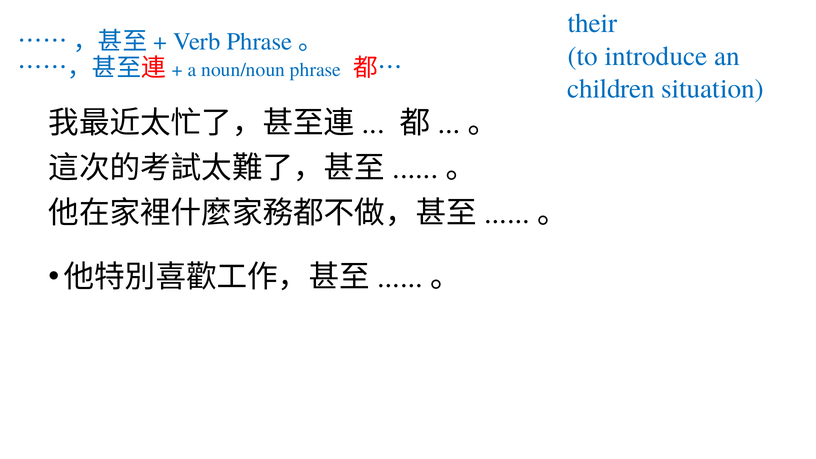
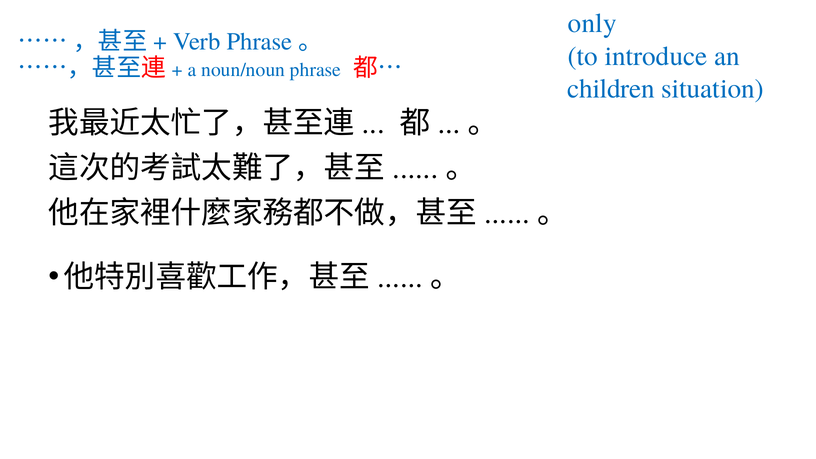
their: their -> only
